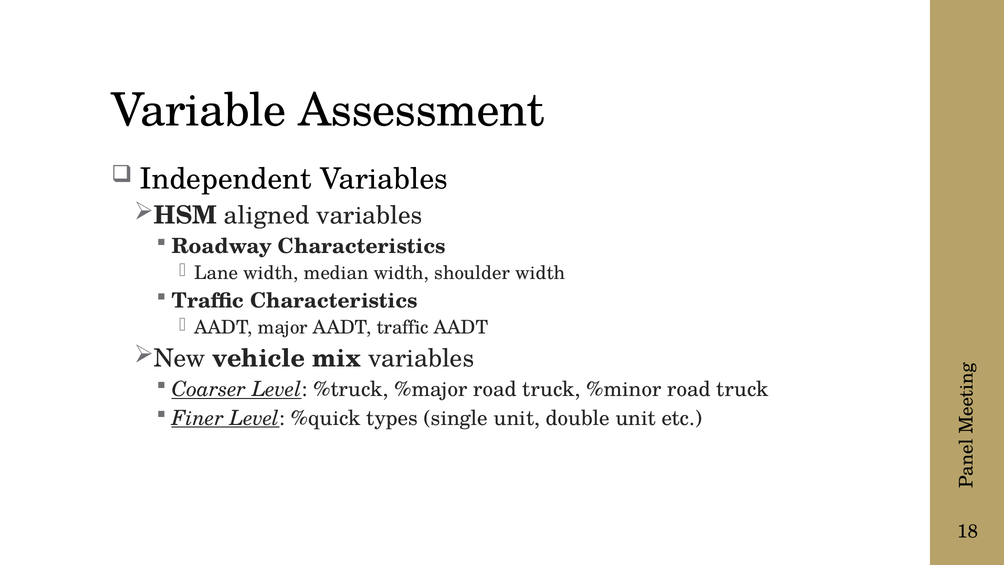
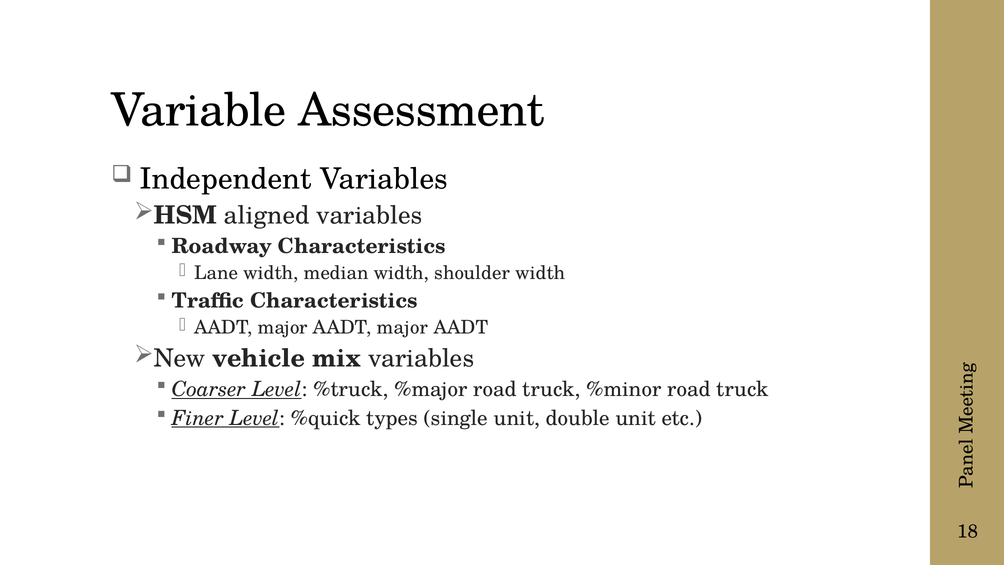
major AADT traffic: traffic -> major
